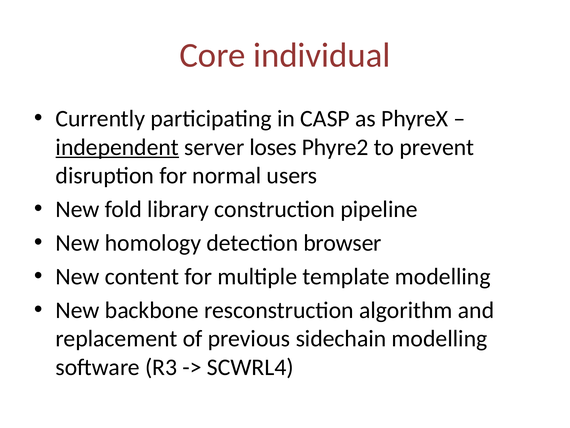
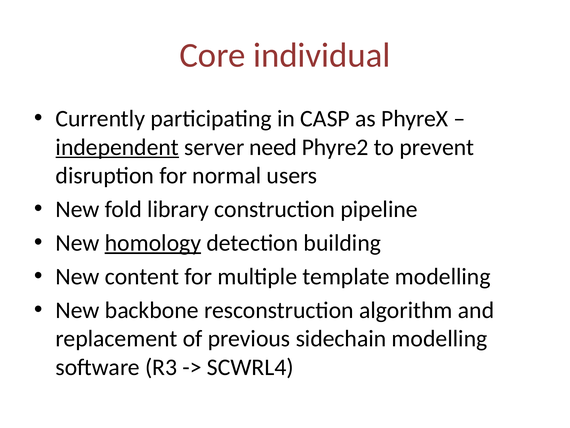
loses: loses -> need
homology underline: none -> present
browser: browser -> building
